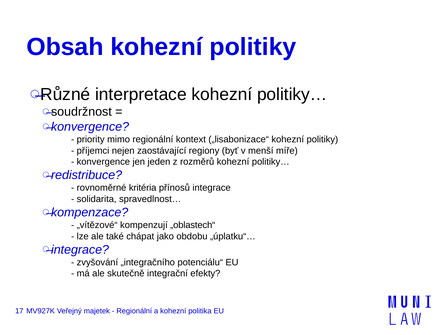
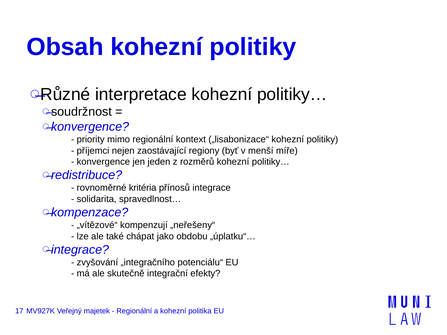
„oblastech“: „oblastech“ -> „neřešeny“
